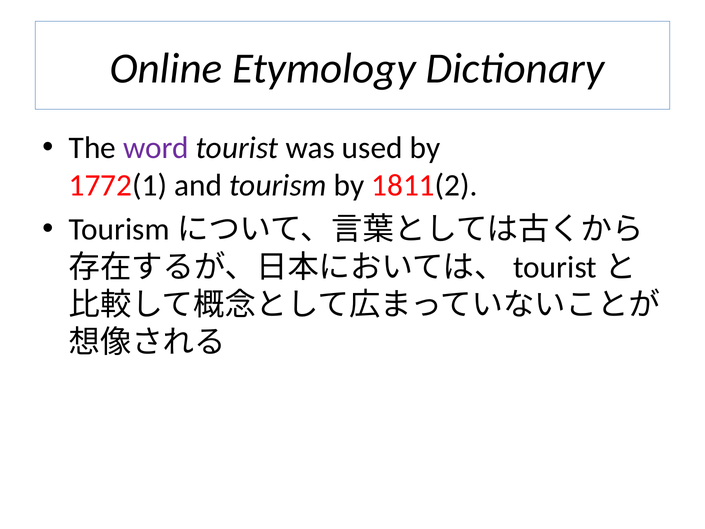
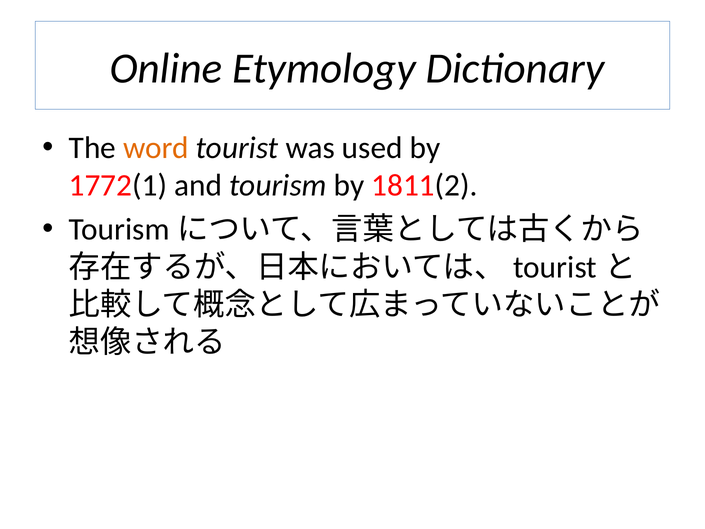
word colour: purple -> orange
